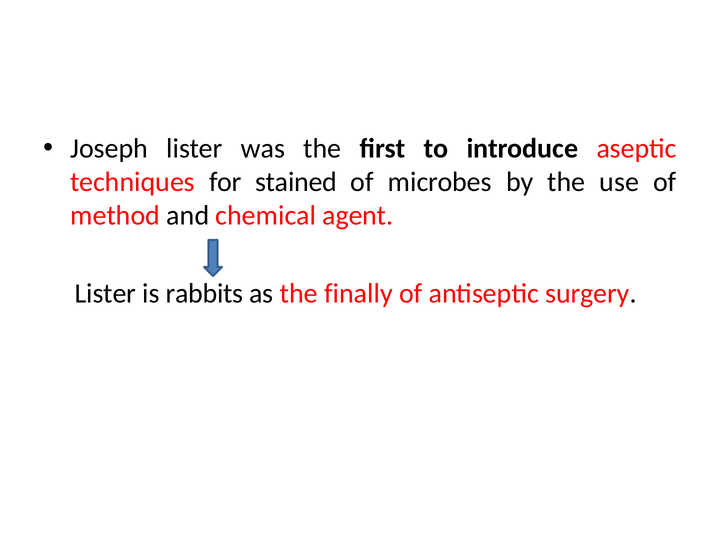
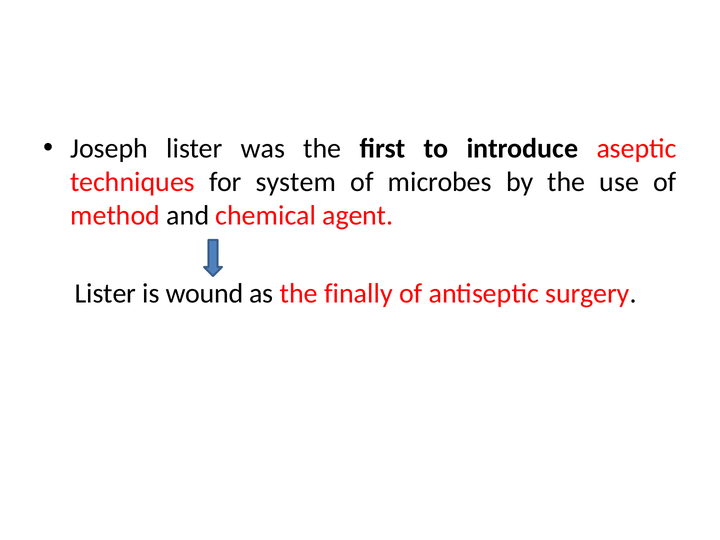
stained: stained -> system
rabbits: rabbits -> wound
